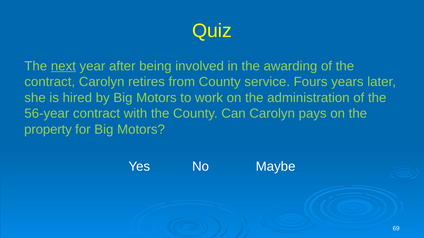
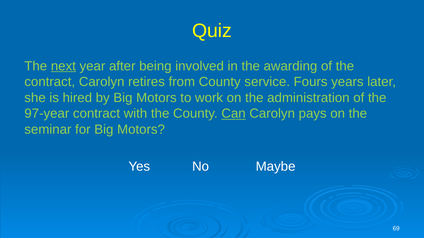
56-year: 56-year -> 97-year
Can underline: none -> present
property: property -> seminar
